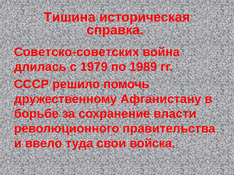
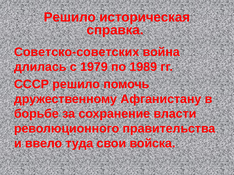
Тишина at (70, 17): Тишина -> Решило
